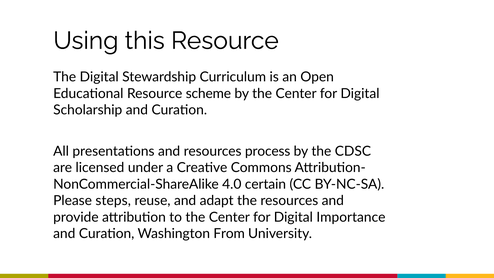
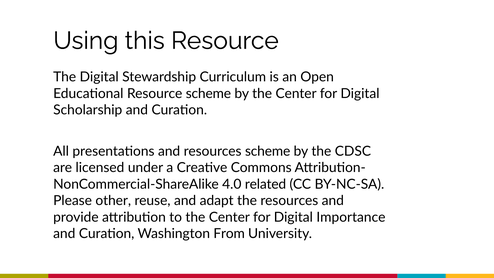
resources process: process -> scheme
certain: certain -> related
steps: steps -> other
